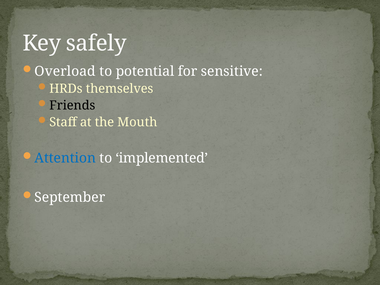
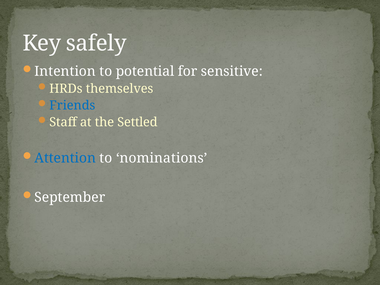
Overload: Overload -> Intention
Friends colour: black -> blue
Mouth: Mouth -> Settled
implemented: implemented -> nominations
